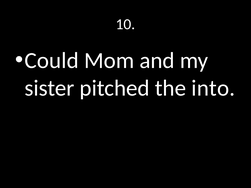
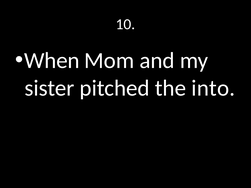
Could: Could -> When
